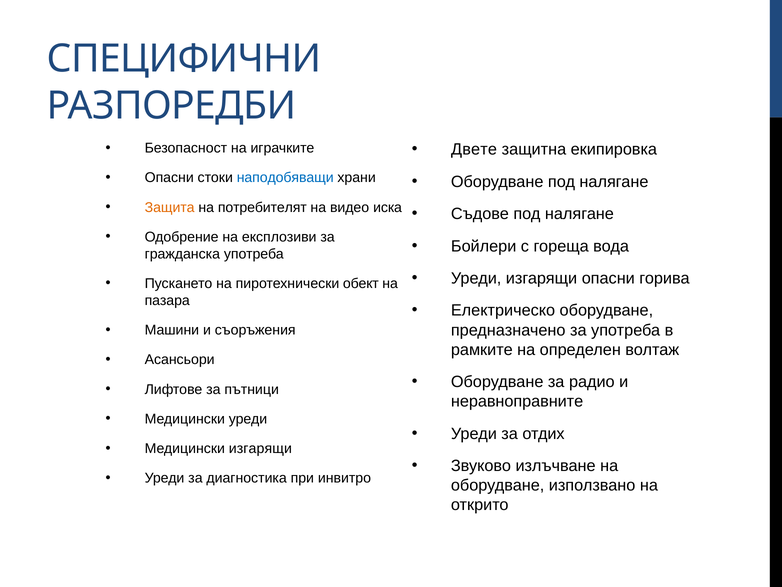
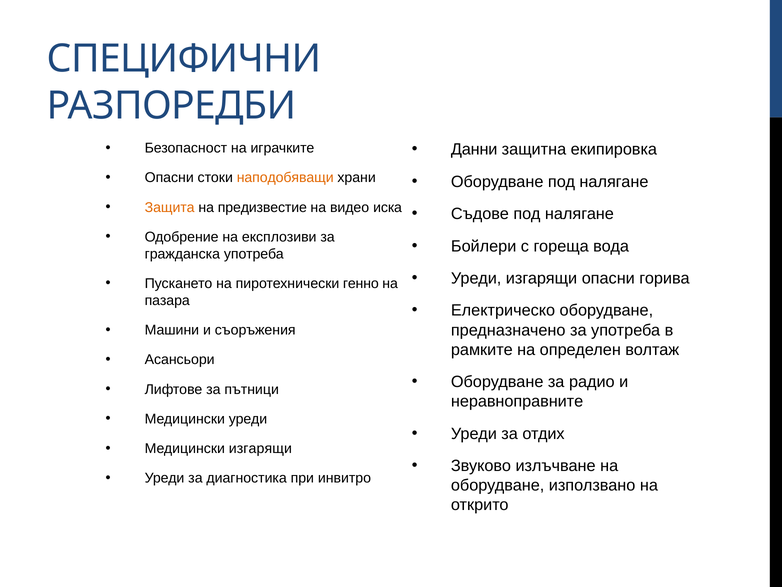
Двете: Двете -> Данни
наподобяващи colour: blue -> orange
потребителят: потребителят -> предизвестие
обект: обект -> генно
